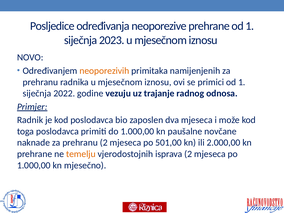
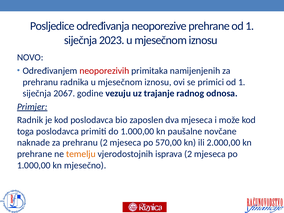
neoporezivih colour: orange -> red
2022: 2022 -> 2067
501,00: 501,00 -> 570,00
